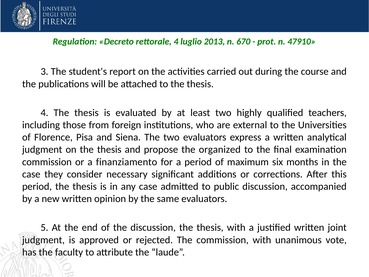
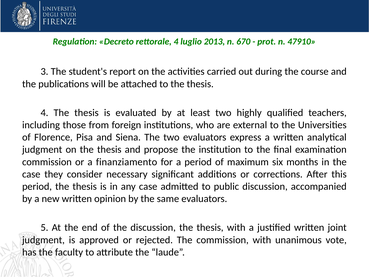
organized: organized -> institution
